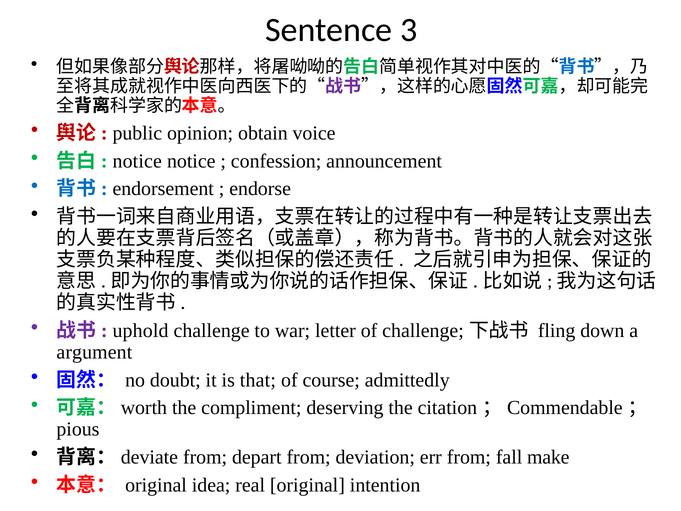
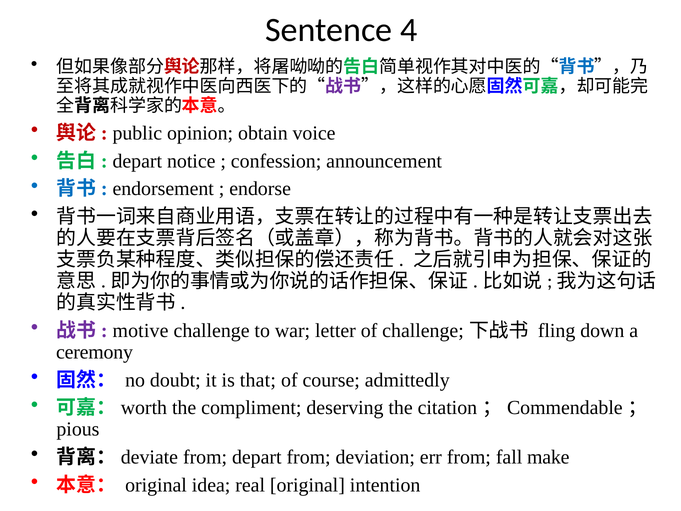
3: 3 -> 4
notice at (137, 161): notice -> depart
uphold: uphold -> motive
argument: argument -> ceremony
